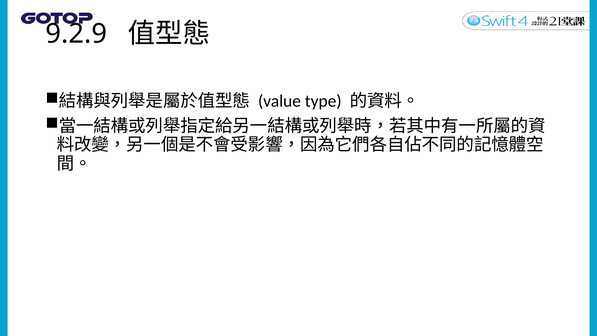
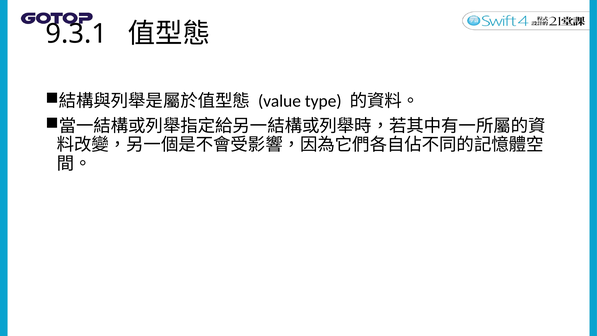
9.2.9: 9.2.9 -> 9.3.1
